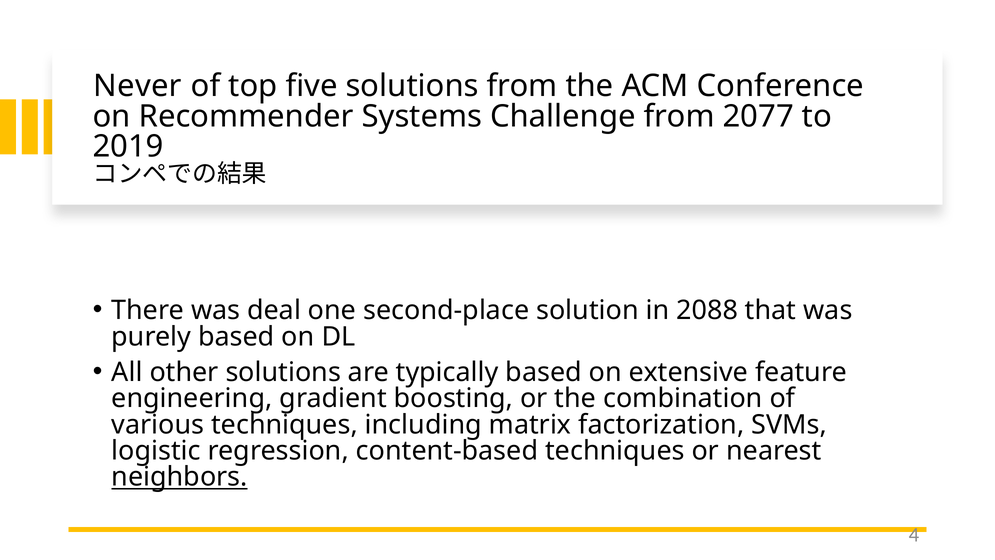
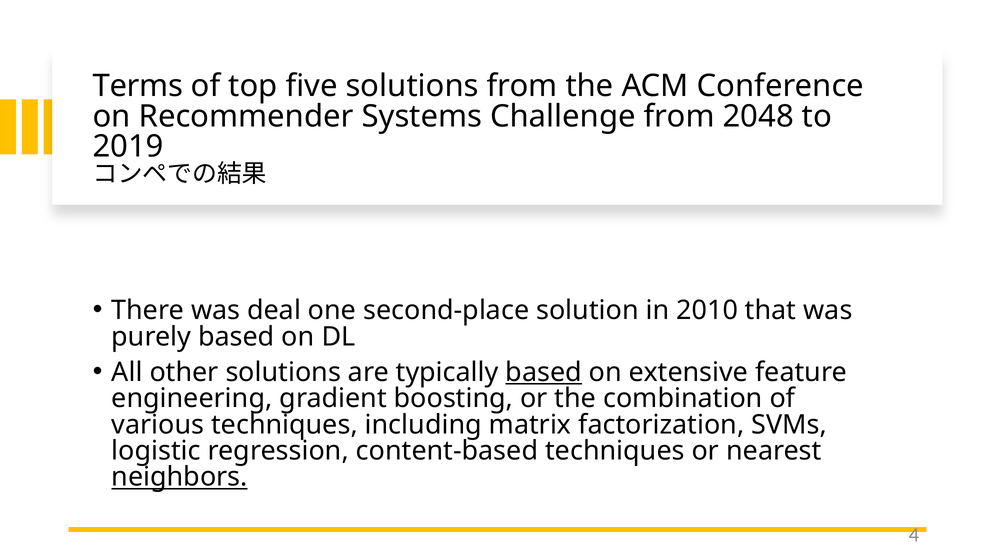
Never: Never -> Terms
2077: 2077 -> 2048
2088: 2088 -> 2010
based at (544, 372) underline: none -> present
